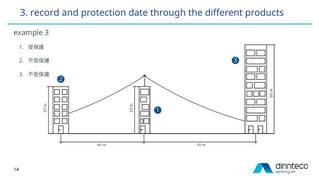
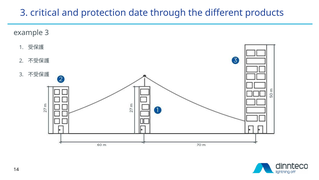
record: record -> critical
